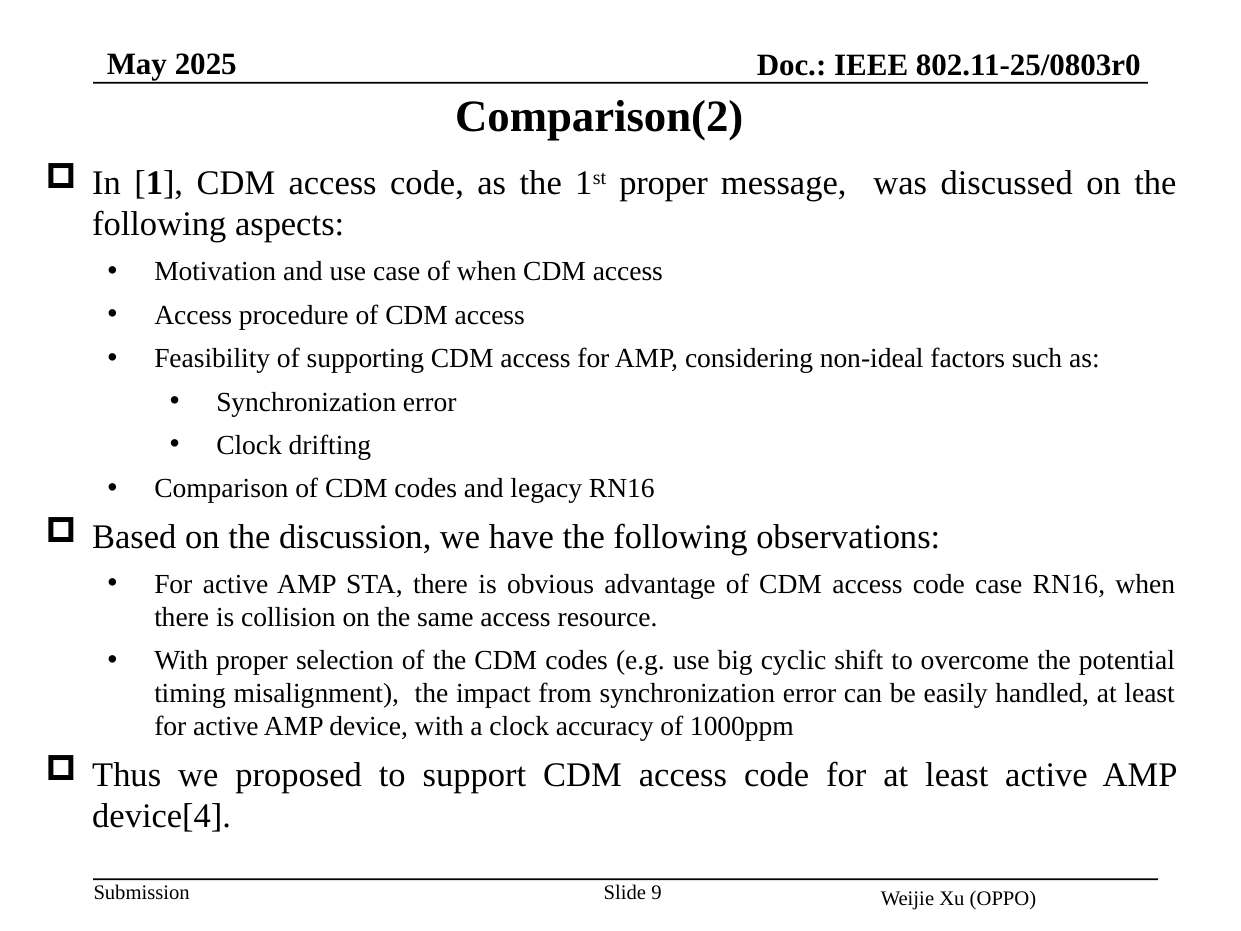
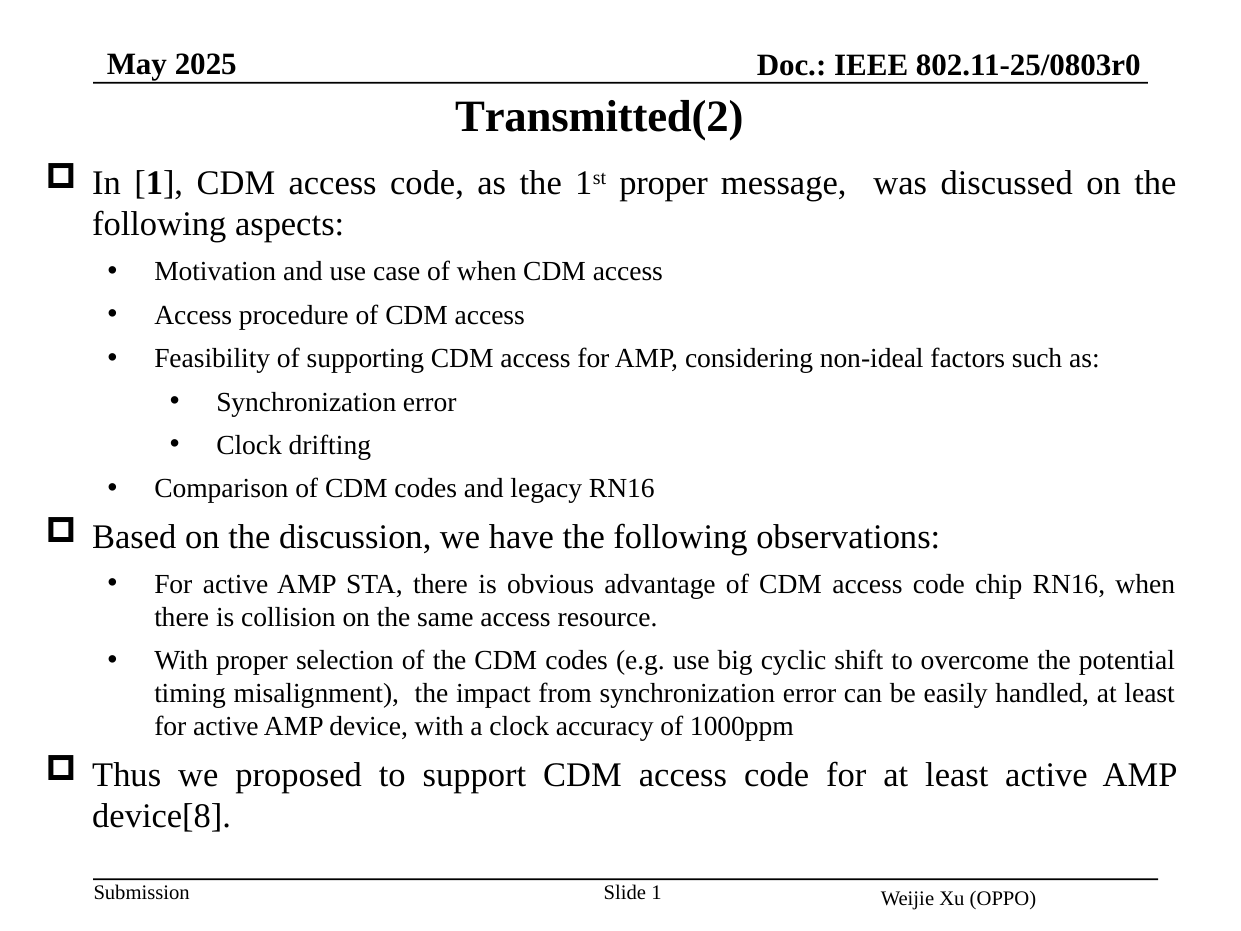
Comparison(2: Comparison(2 -> Transmitted(2
code case: case -> chip
device[4: device[4 -> device[8
Slide 9: 9 -> 1
